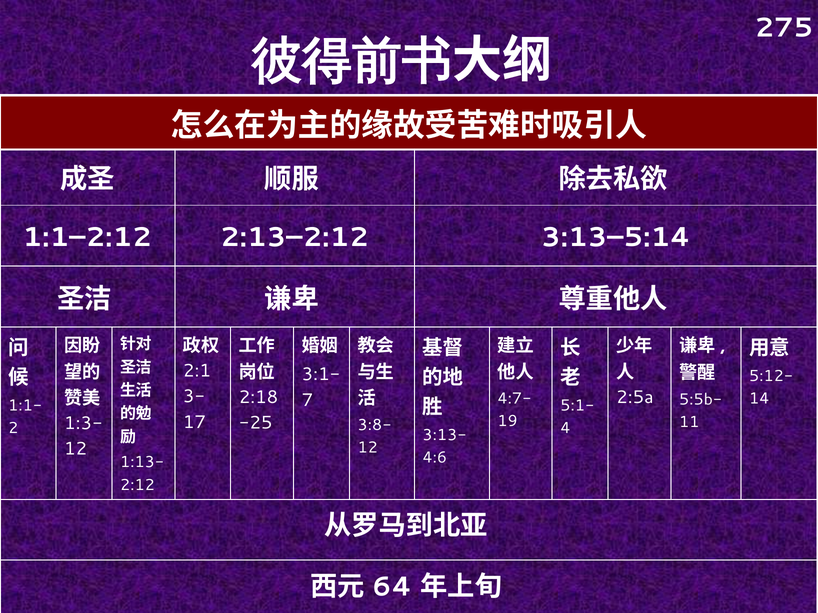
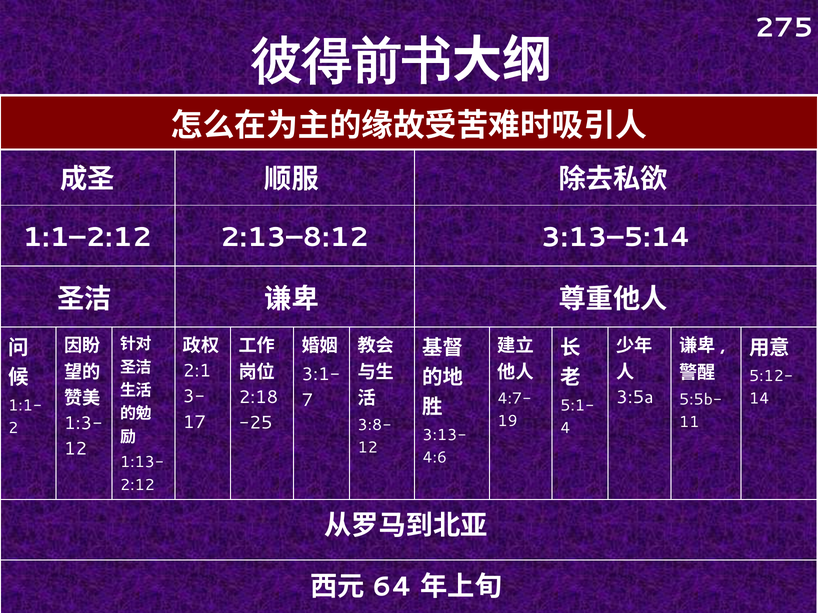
2:13–2:12: 2:13–2:12 -> 2:13–8:12
2:5a: 2:5a -> 3:5a
